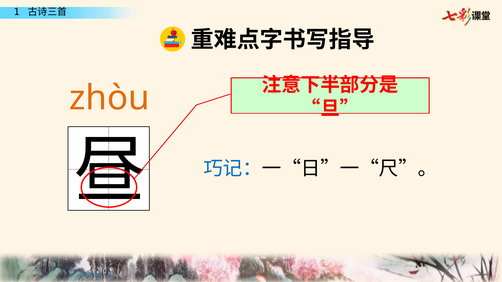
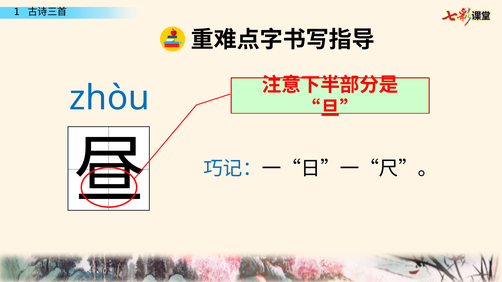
zhòu colour: orange -> blue
